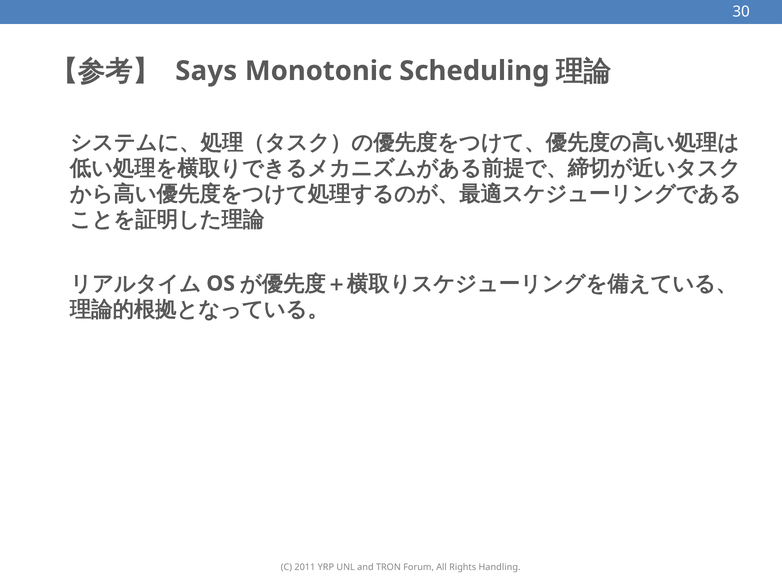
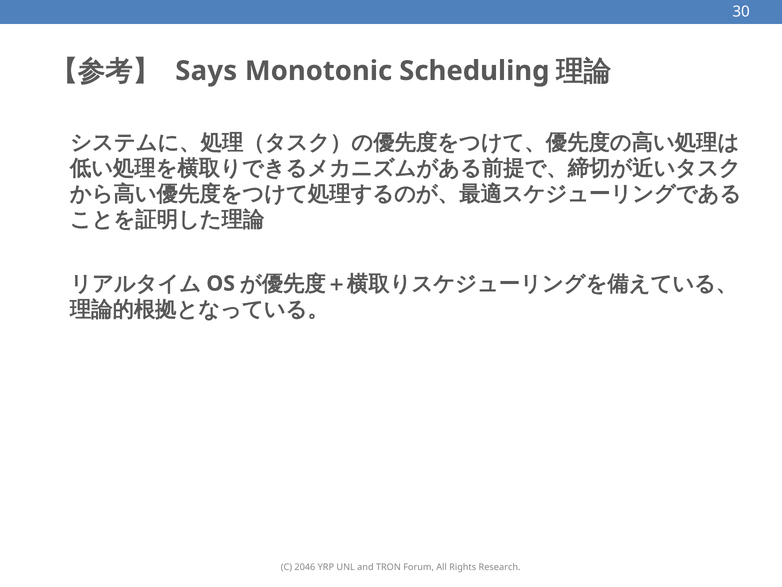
2011: 2011 -> 2046
Handling: Handling -> Research
